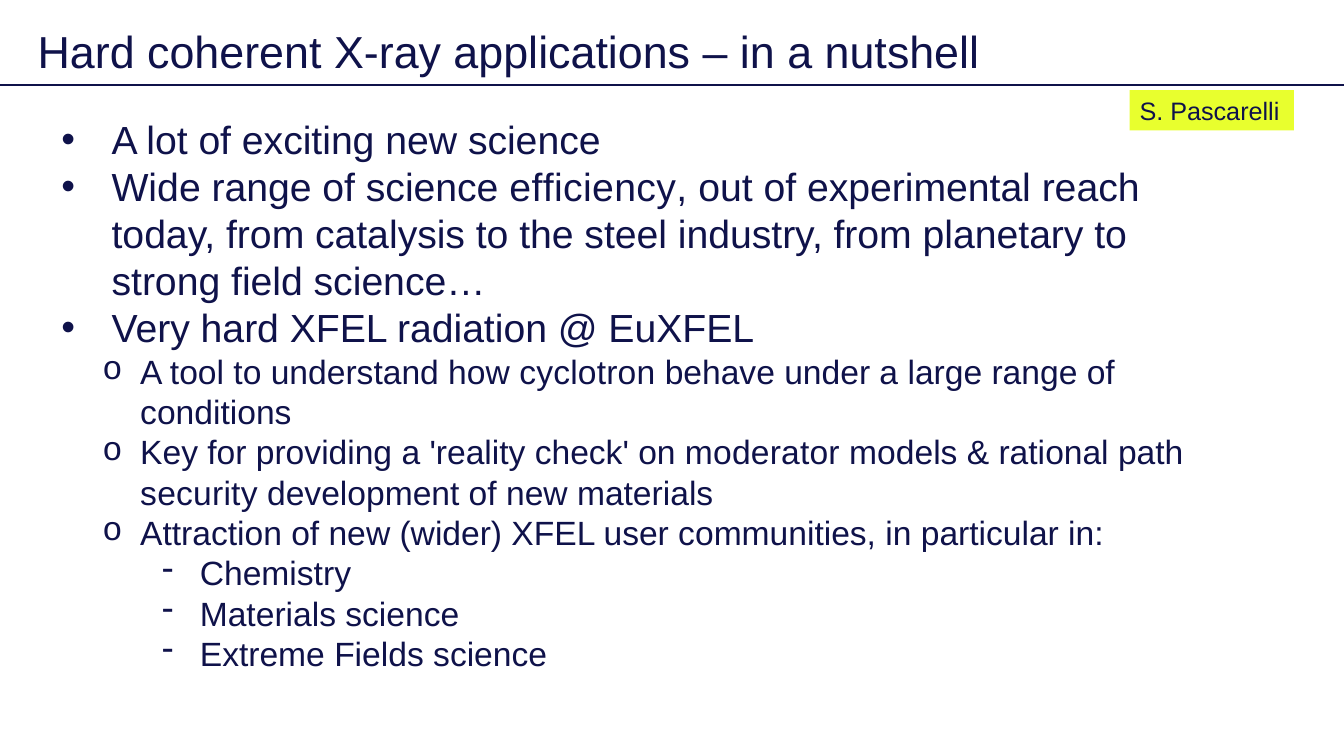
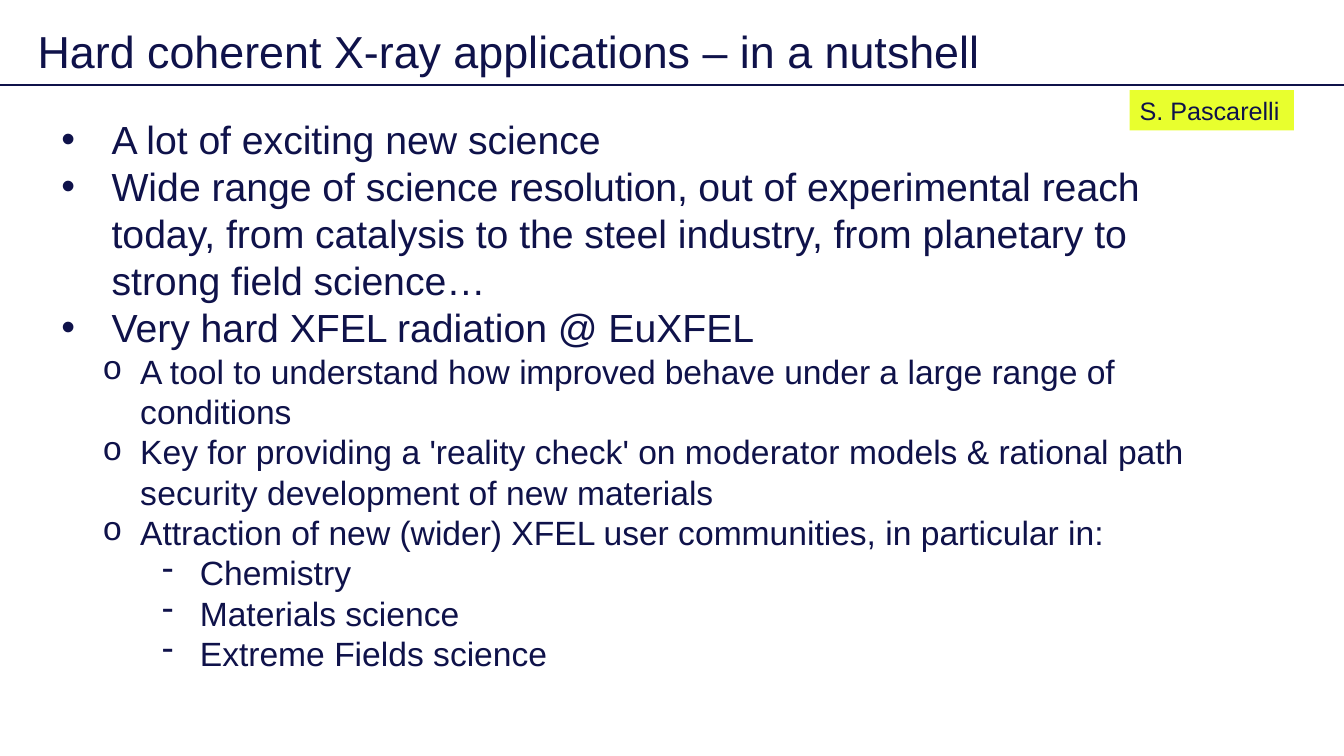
efficiency: efficiency -> resolution
cyclotron: cyclotron -> improved
